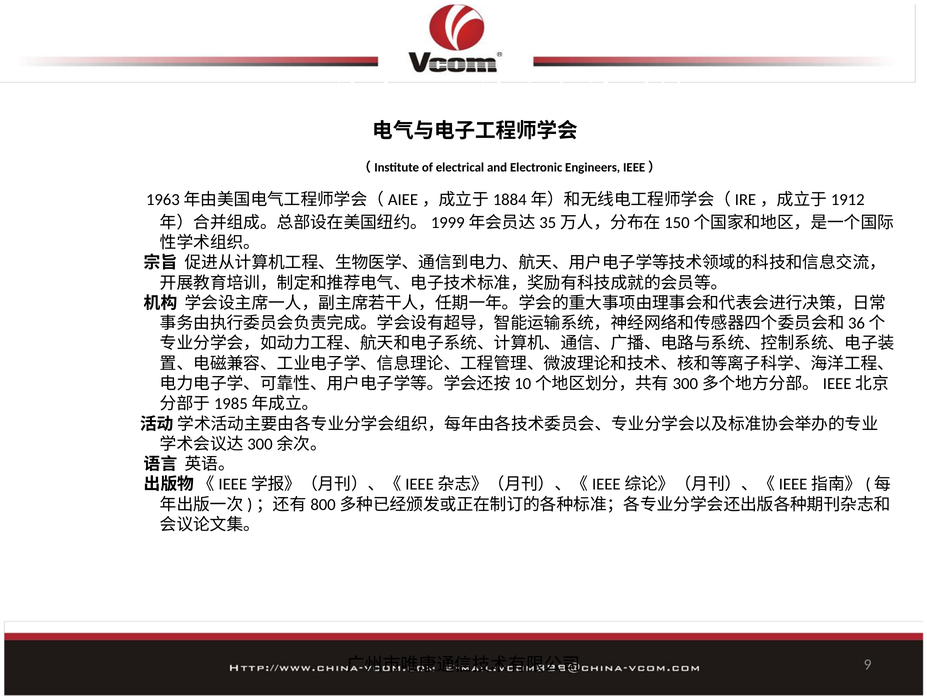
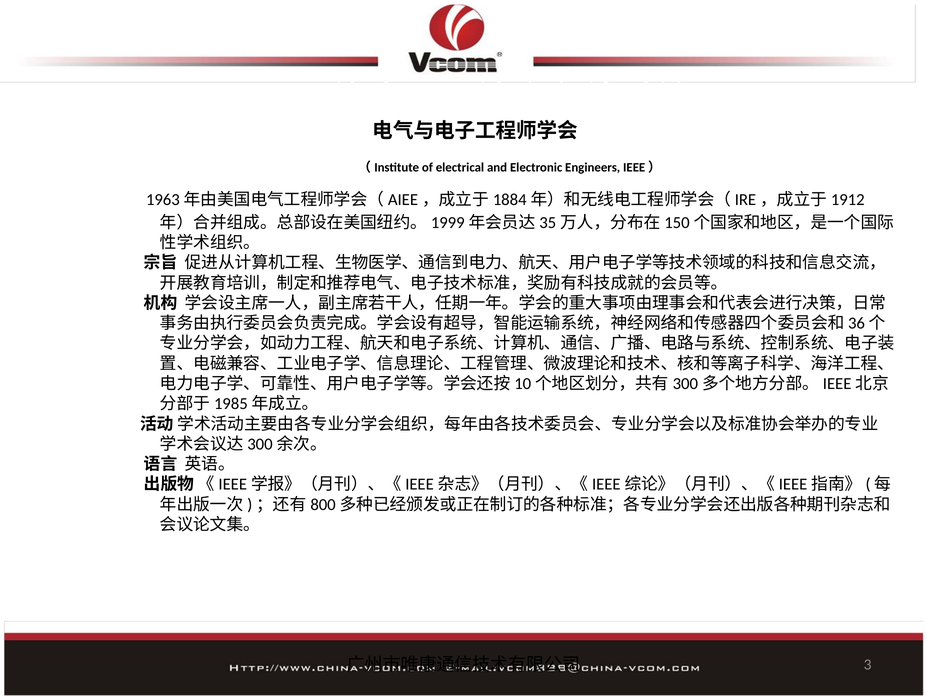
9: 9 -> 3
